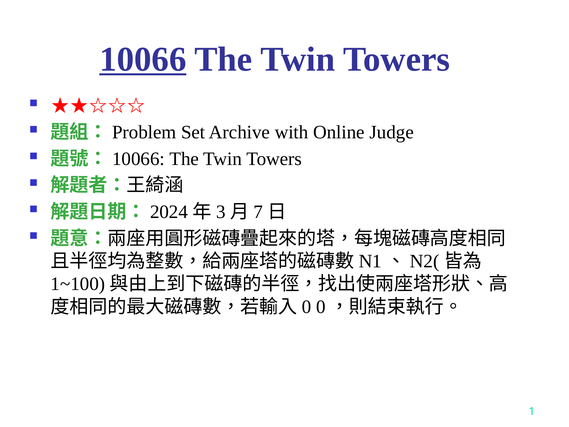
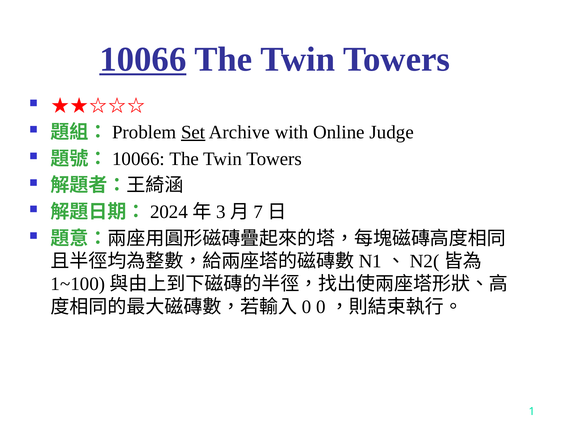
Set underline: none -> present
